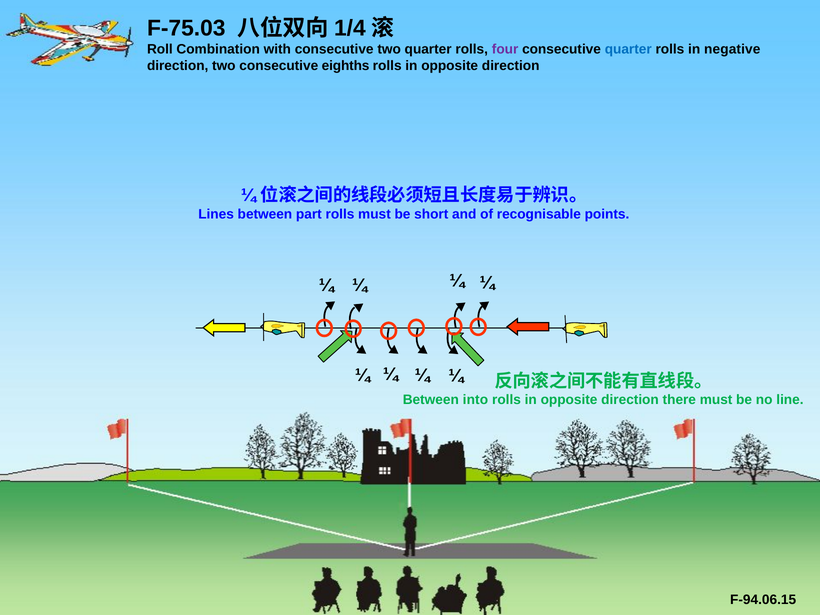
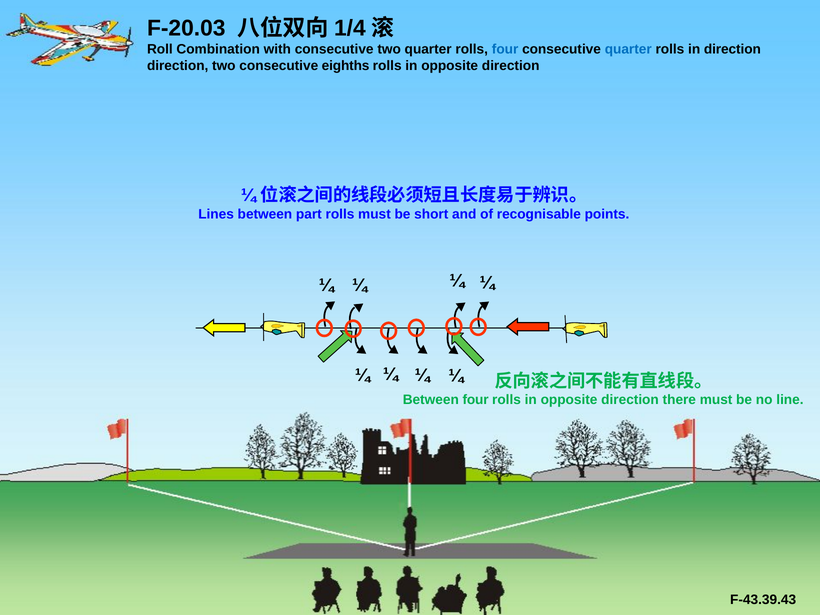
F-75.03: F-75.03 -> F-20.03
four at (505, 49) colour: purple -> blue
in negative: negative -> direction
Between into: into -> four
F-94.06.15: F-94.06.15 -> F-43.39.43
